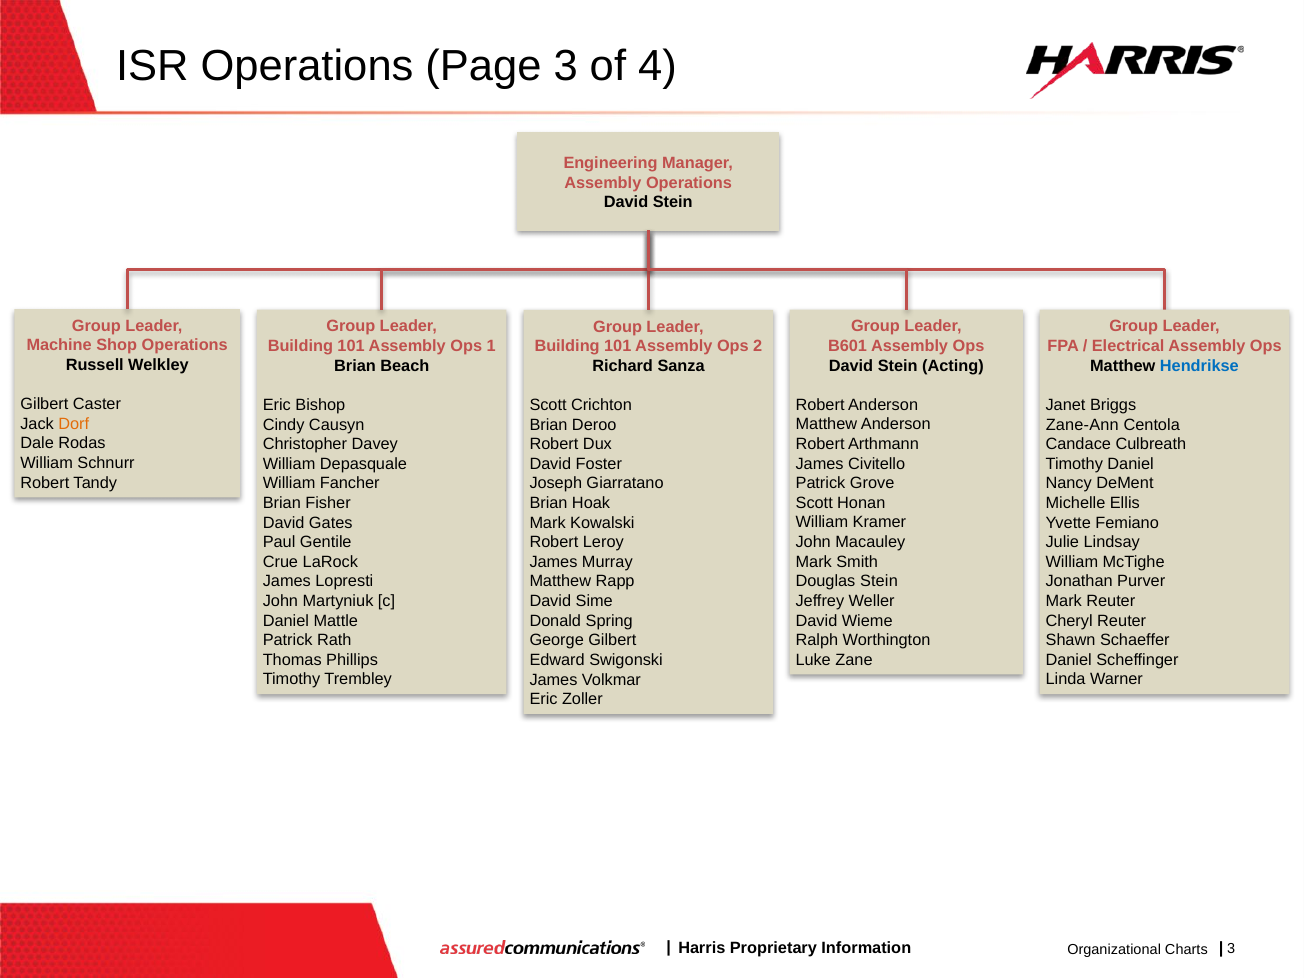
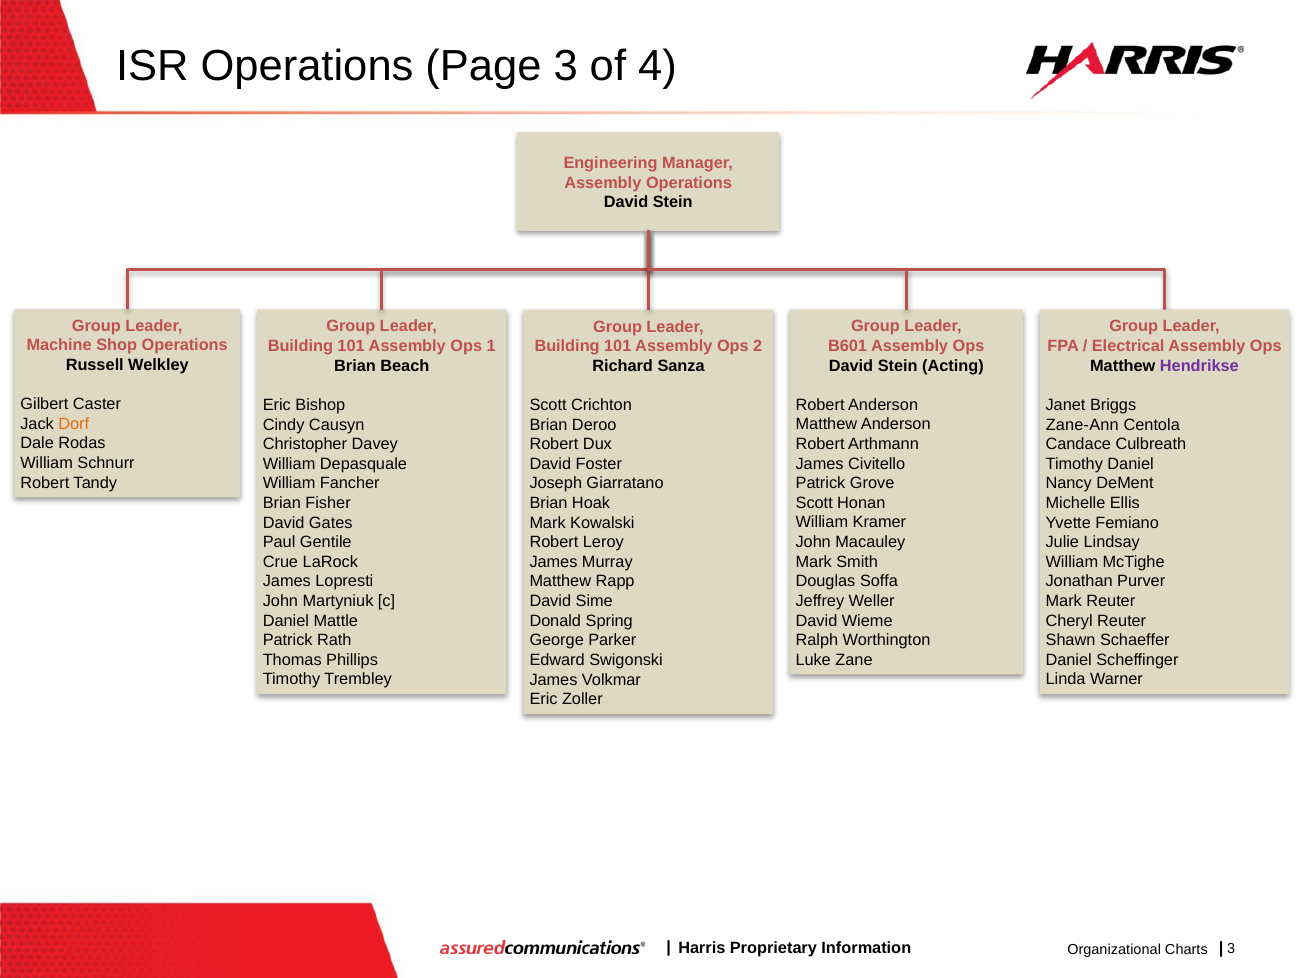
Hendrikse colour: blue -> purple
Douglas Stein: Stein -> Soffa
George Gilbert: Gilbert -> Parker
